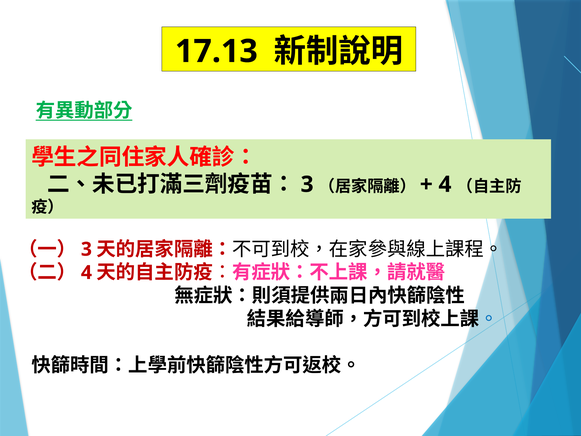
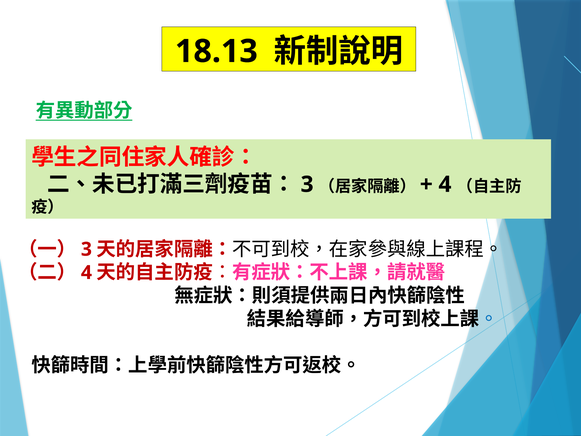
17.13: 17.13 -> 18.13
